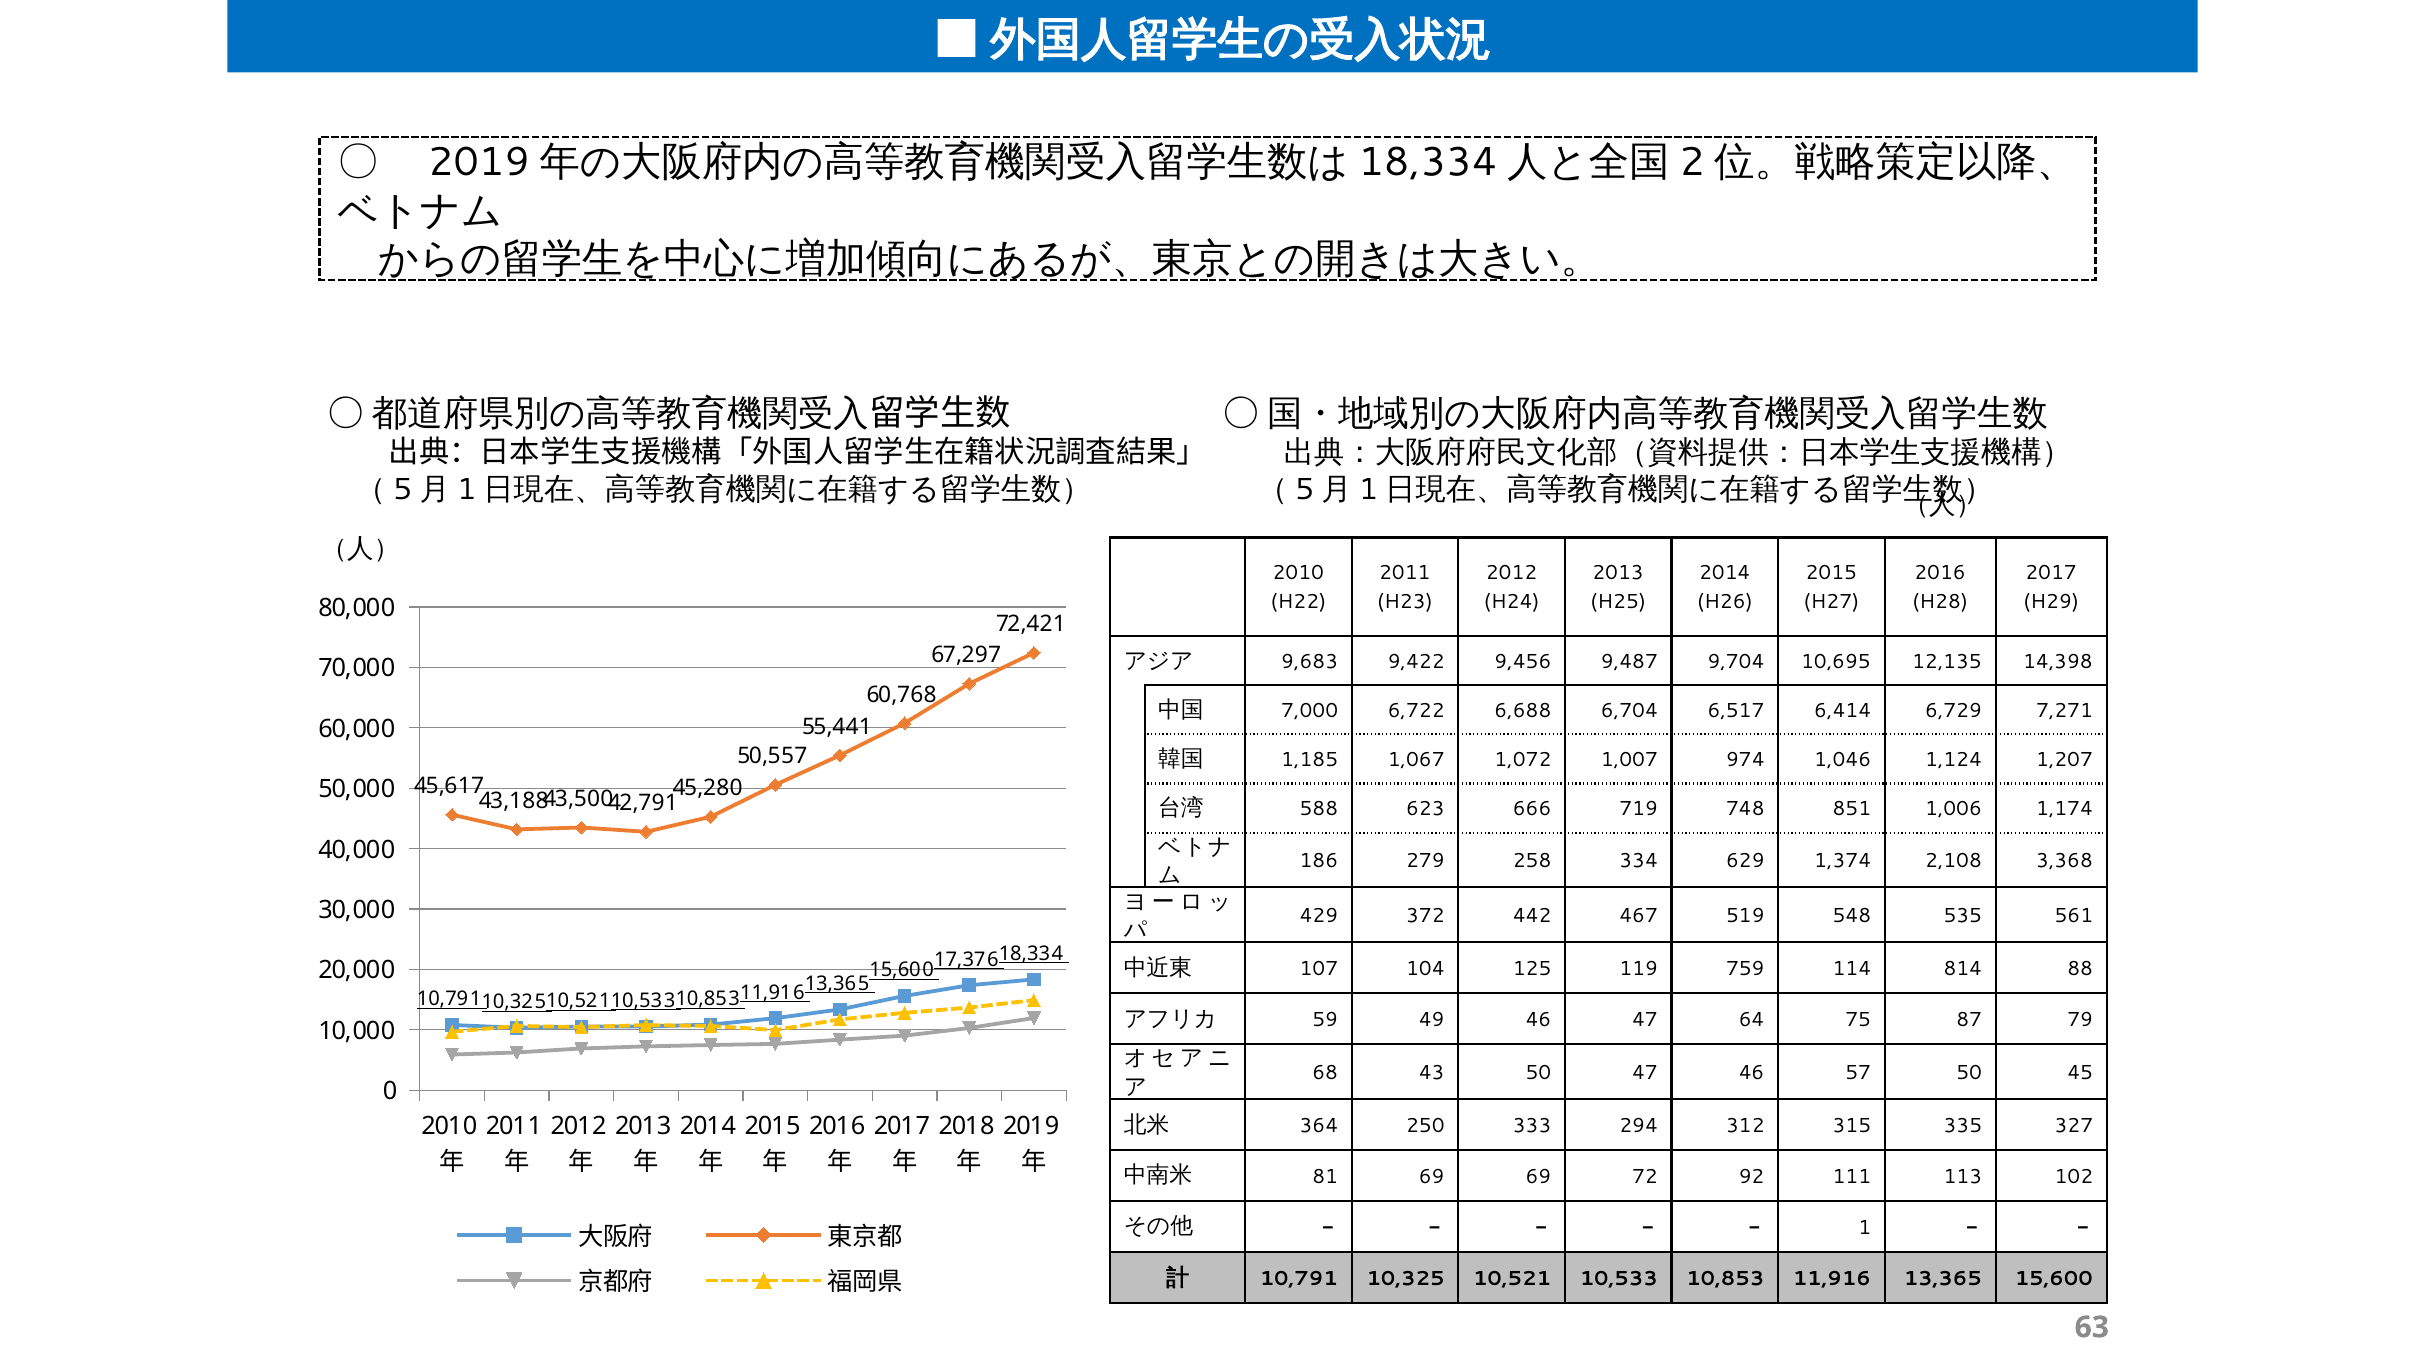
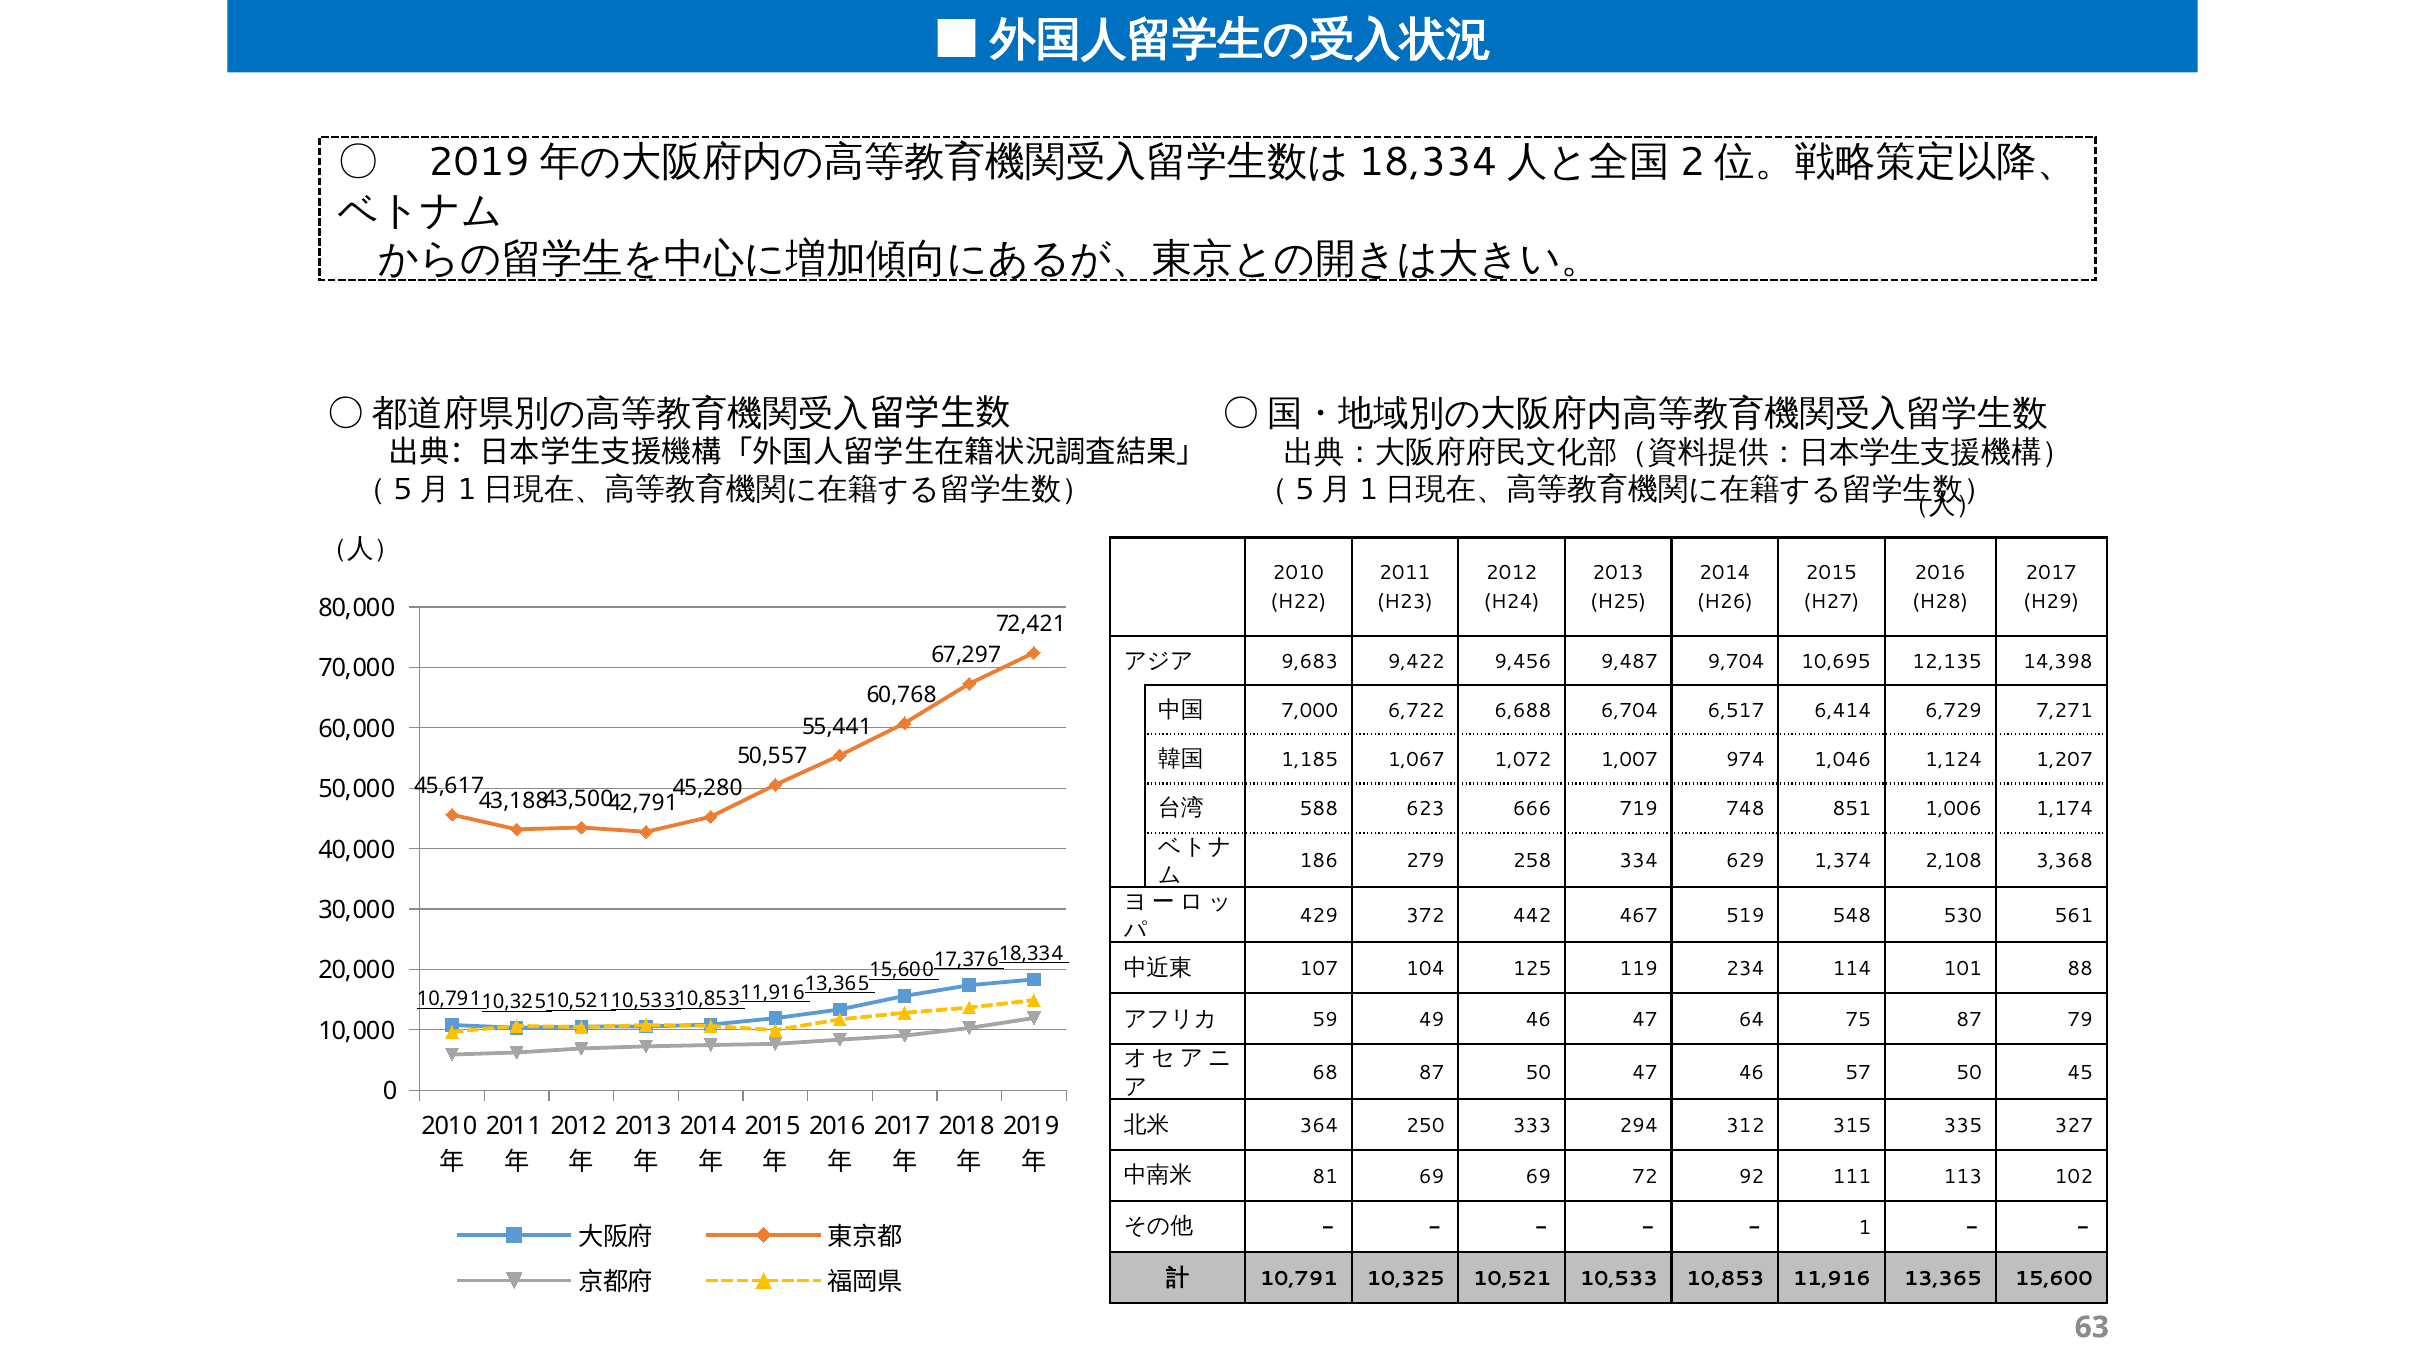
535: 535 -> 530
759: 759 -> 234
814: 814 -> 101
68 43: 43 -> 87
